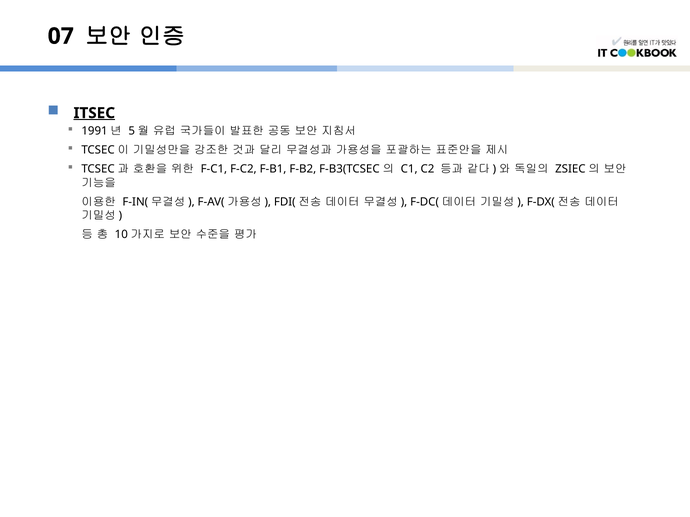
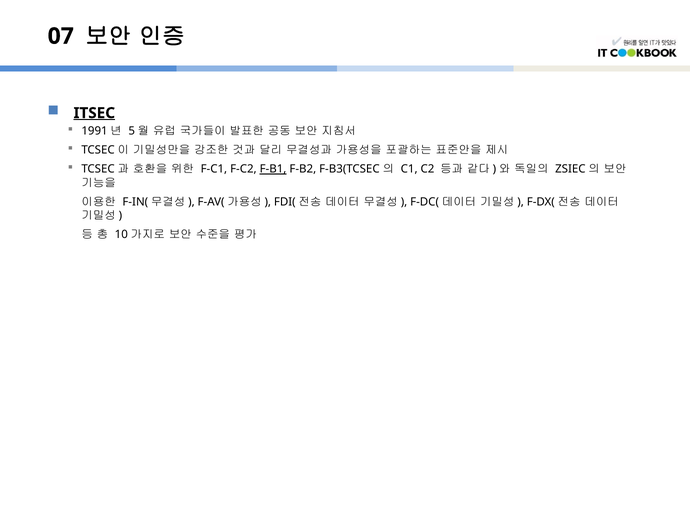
F-B1 underline: none -> present
